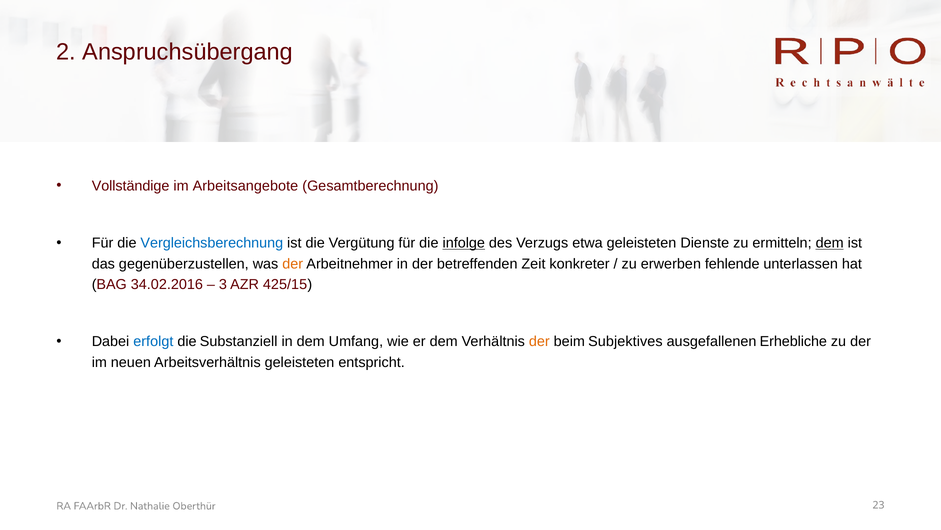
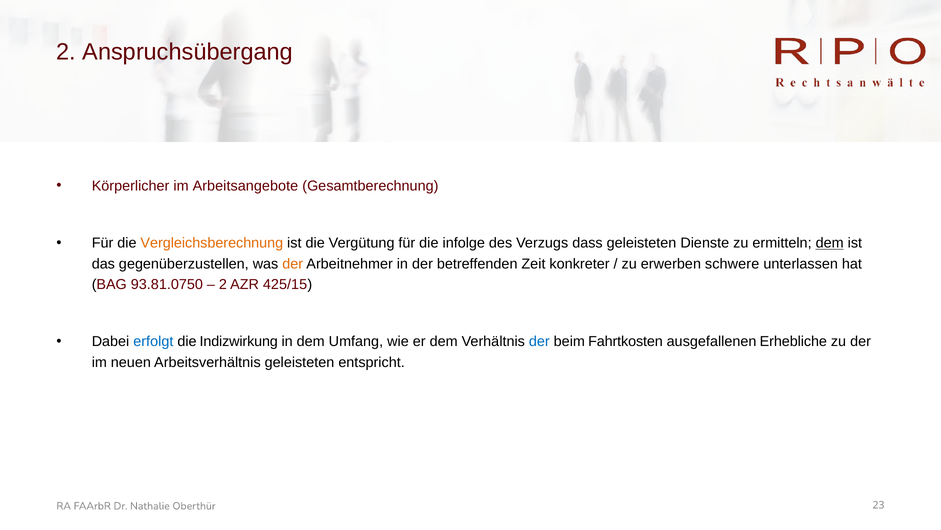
Vollständige: Vollständige -> Körperlicher
Vergleichsberechnung colour: blue -> orange
infolge underline: present -> none
etwa: etwa -> dass
fehlende: fehlende -> schwere
34.02.2016: 34.02.2016 -> 93.81.0750
3 at (223, 284): 3 -> 2
Substanziell: Substanziell -> Indizwirkung
der at (539, 341) colour: orange -> blue
Subjektives: Subjektives -> Fahrtkosten
